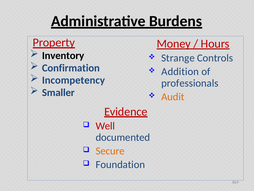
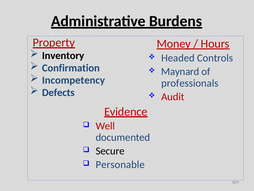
Strange: Strange -> Headed
Addition: Addition -> Maynard
Smaller: Smaller -> Defects
Audit colour: orange -> red
Secure colour: orange -> black
Foundation: Foundation -> Personable
